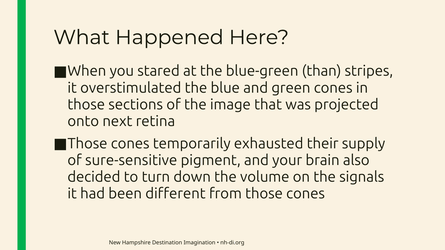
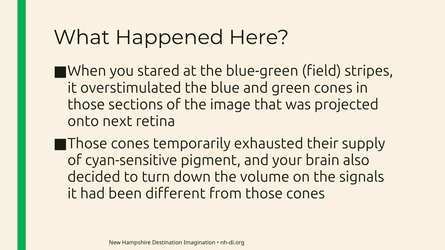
than: than -> field
sure-sensitive: sure-sensitive -> cyan-sensitive
